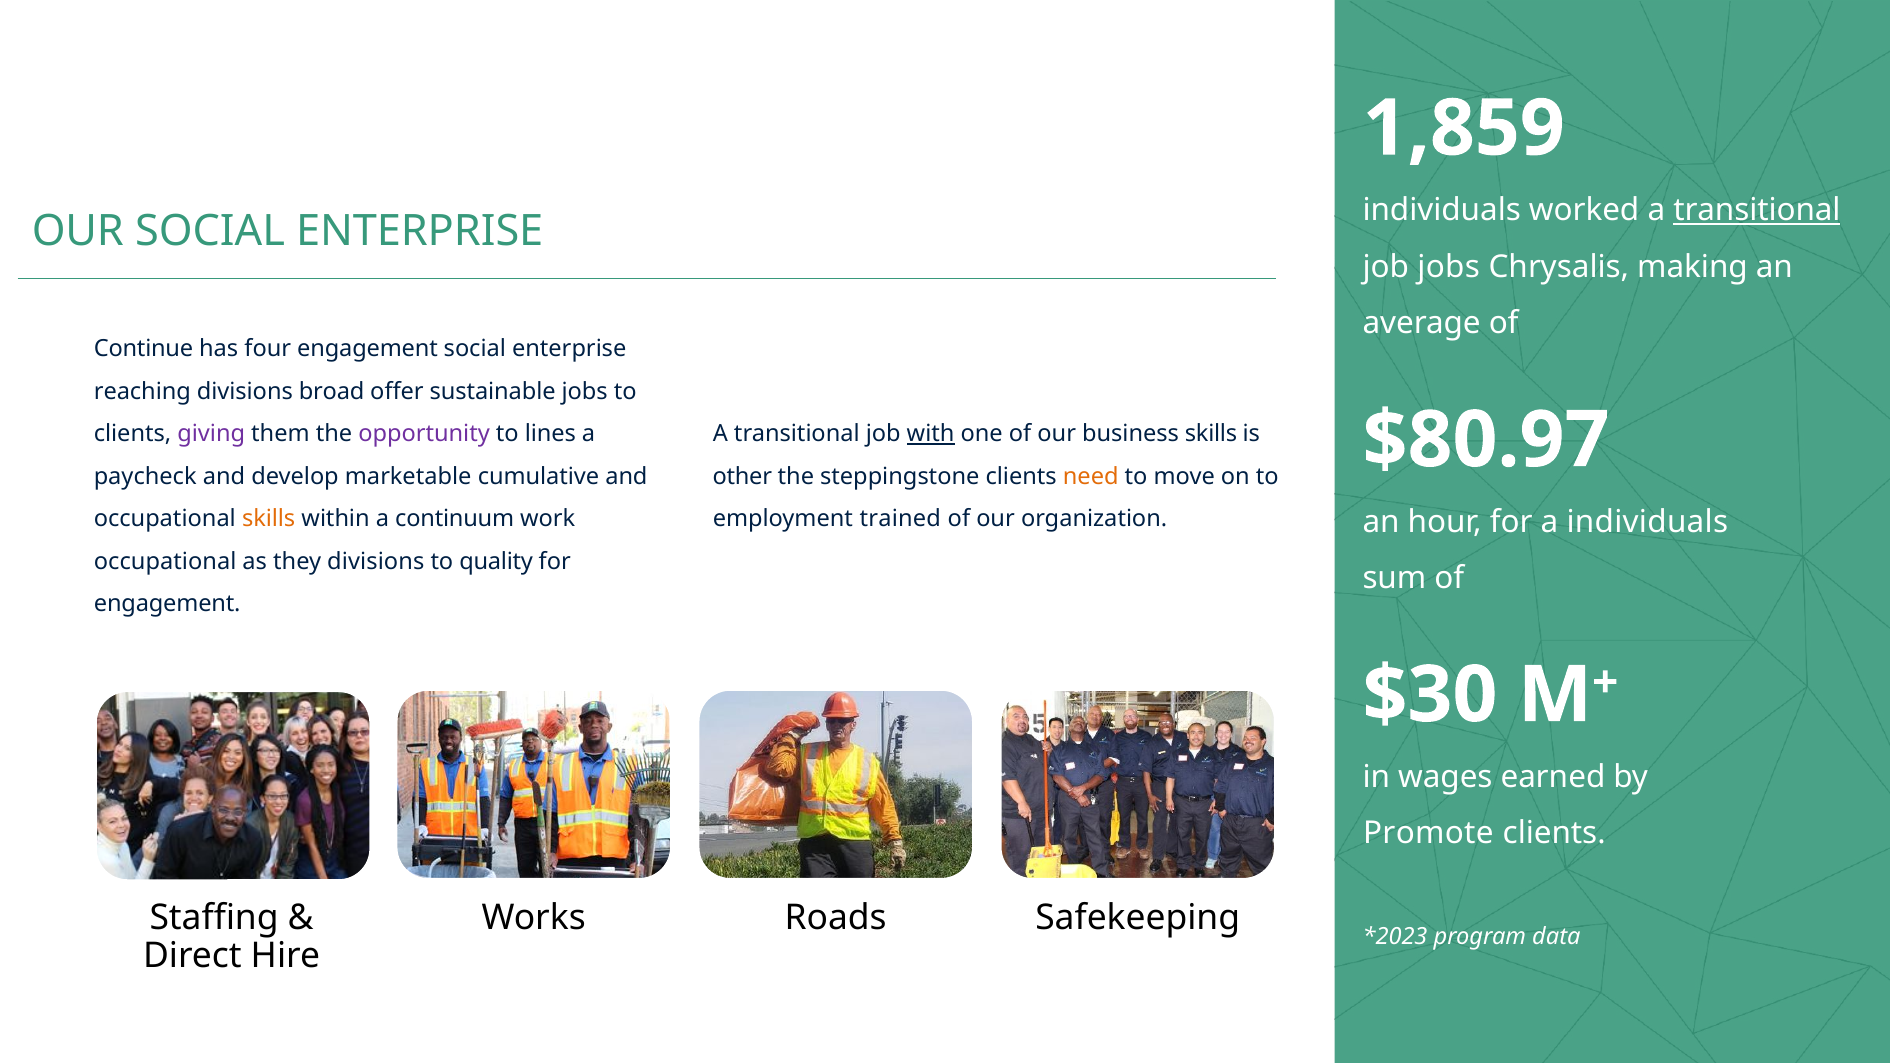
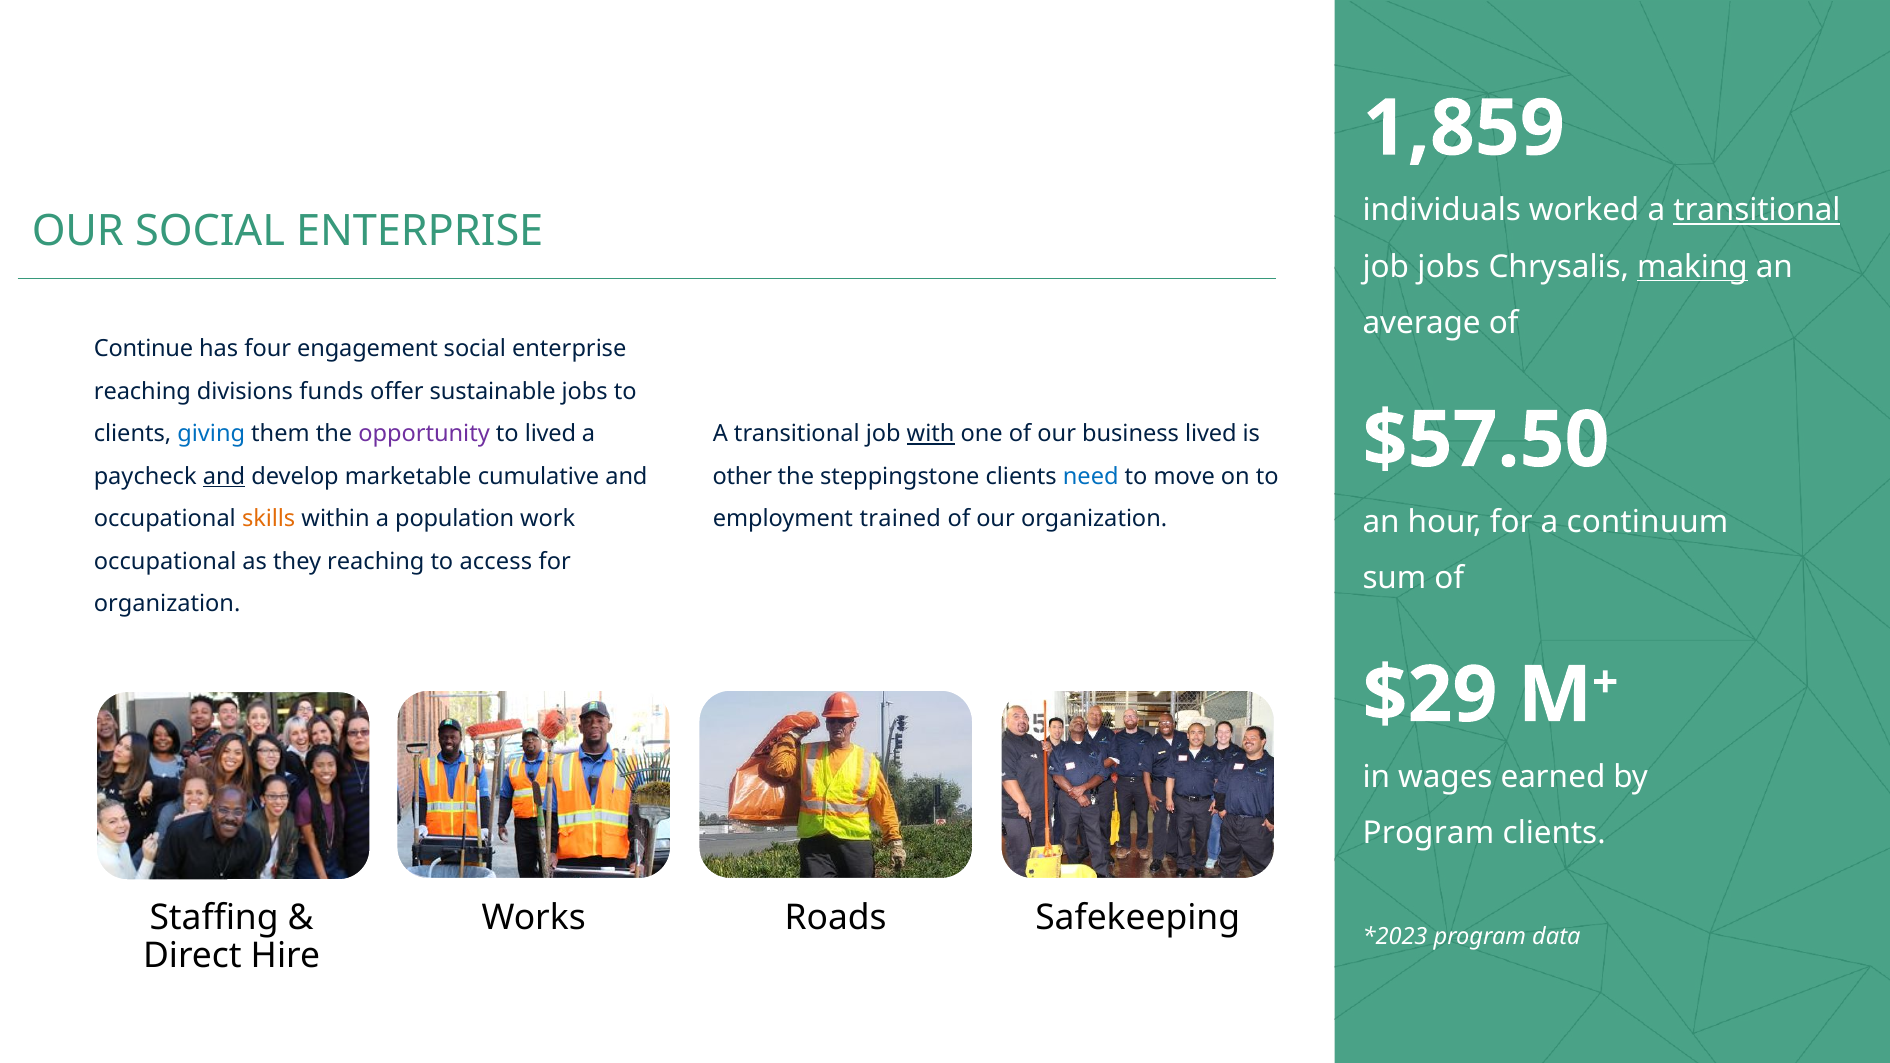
making underline: none -> present
broad: broad -> funds
giving colour: purple -> blue
to lines: lines -> lived
business skills: skills -> lived
$80.97: $80.97 -> $57.50
and at (224, 476) underline: none -> present
need colour: orange -> blue
continuum: continuum -> population
a individuals: individuals -> continuum
they divisions: divisions -> reaching
quality: quality -> access
engagement at (167, 604): engagement -> organization
$30: $30 -> $29
Promote at (1428, 834): Promote -> Program
